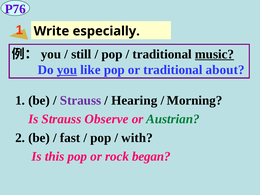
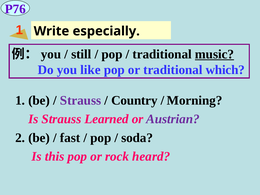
you at (67, 70) underline: present -> none
about: about -> which
Hearing: Hearing -> Country
Observe: Observe -> Learned
Austrian colour: green -> purple
with: with -> soda
began: began -> heard
